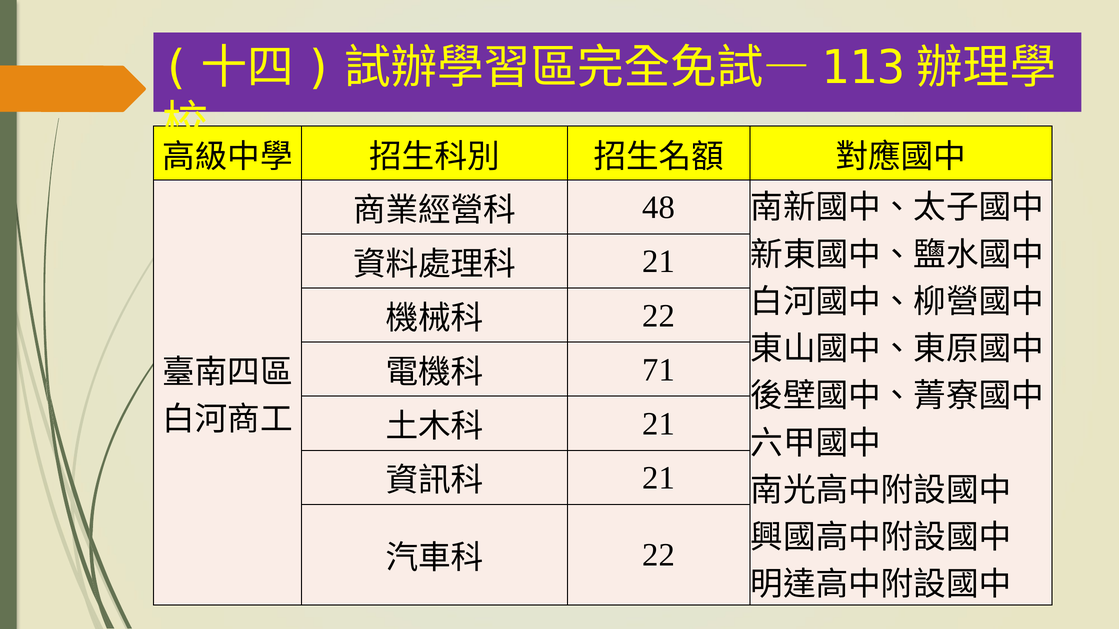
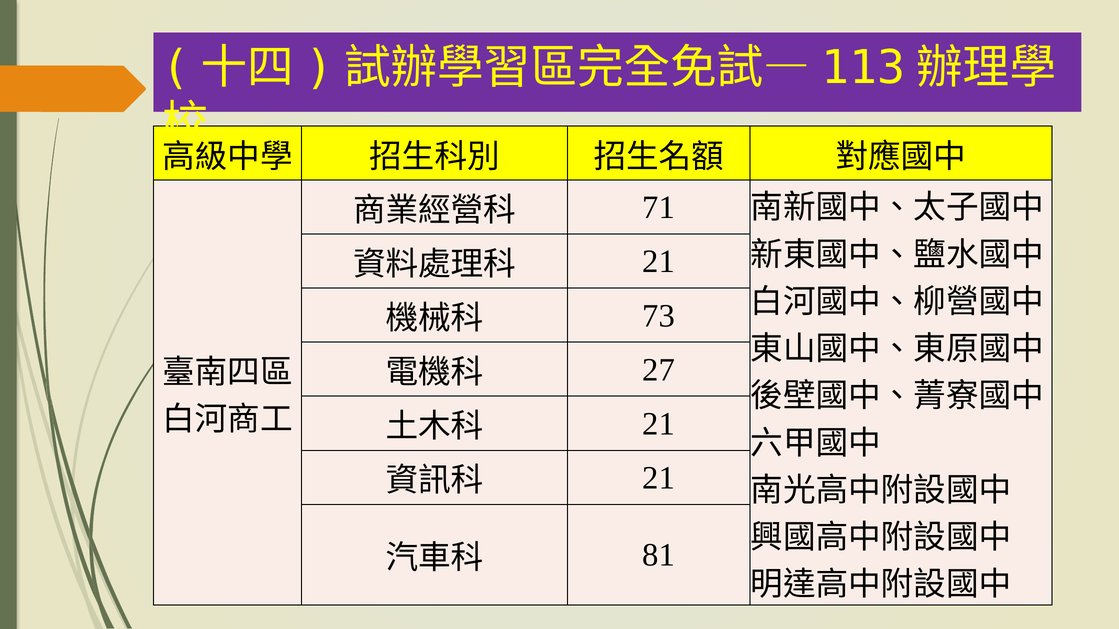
48: 48 -> 71
22 at (659, 316): 22 -> 73
71: 71 -> 27
22 at (659, 556): 22 -> 81
